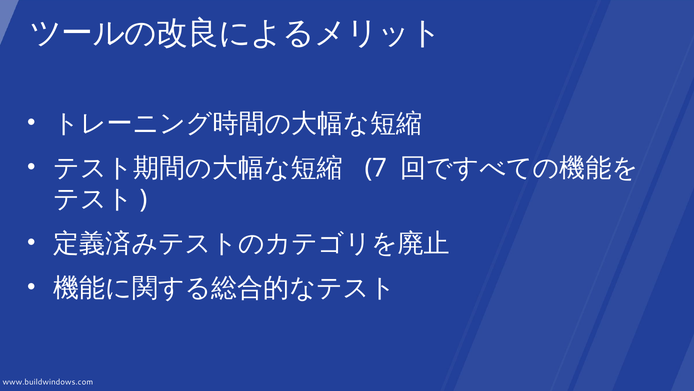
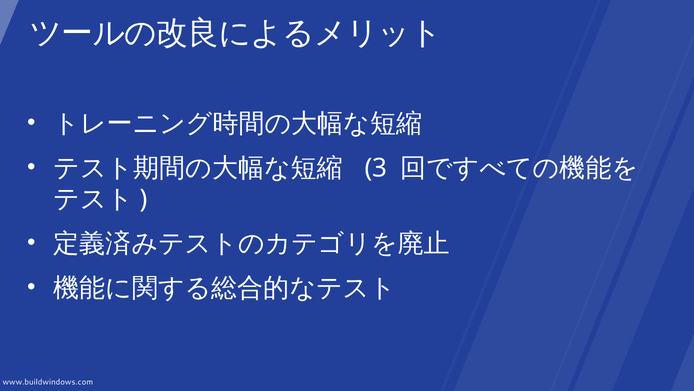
7: 7 -> 3
